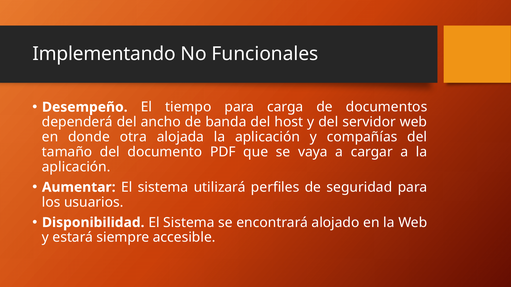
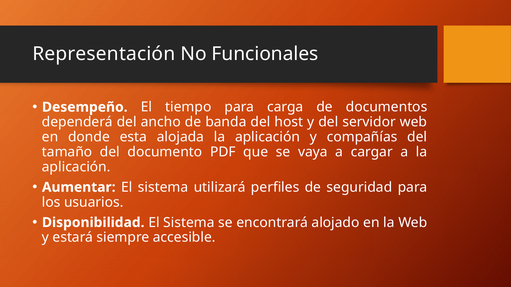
Implementando: Implementando -> Representación
otra: otra -> esta
